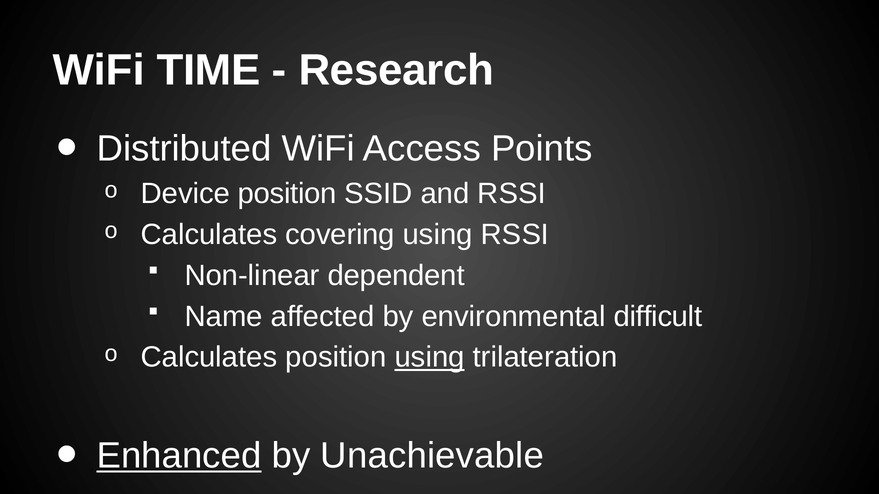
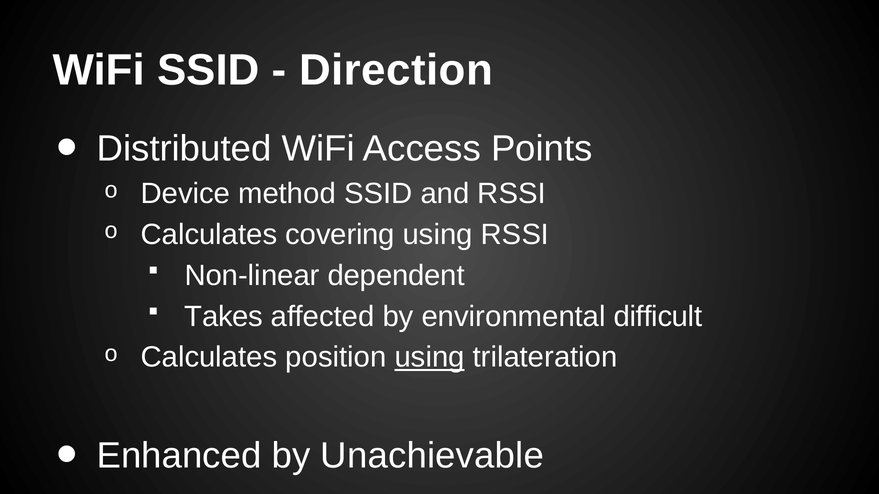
WiFi TIME: TIME -> SSID
Research: Research -> Direction
Device position: position -> method
Name: Name -> Takes
Enhanced underline: present -> none
